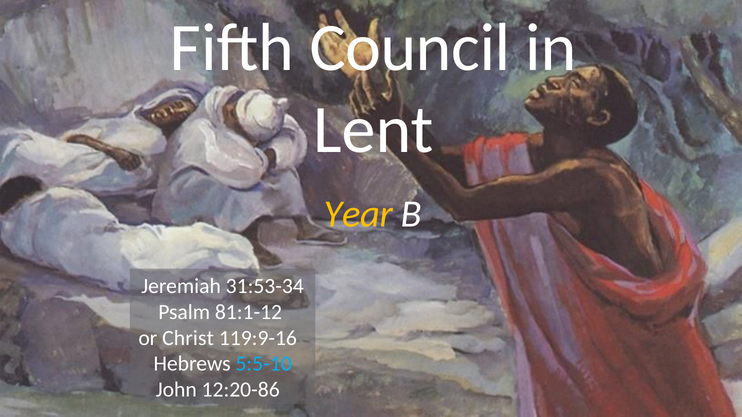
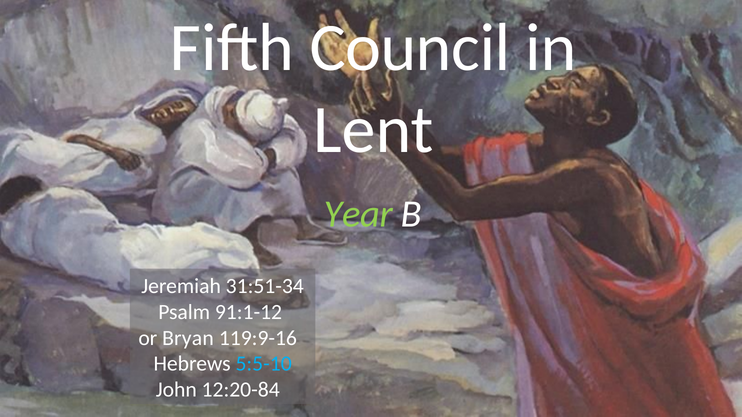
Year colour: yellow -> light green
31:53-34: 31:53-34 -> 31:51-34
81:1-12: 81:1-12 -> 91:1-12
Christ: Christ -> Bryan
12:20-86: 12:20-86 -> 12:20-84
